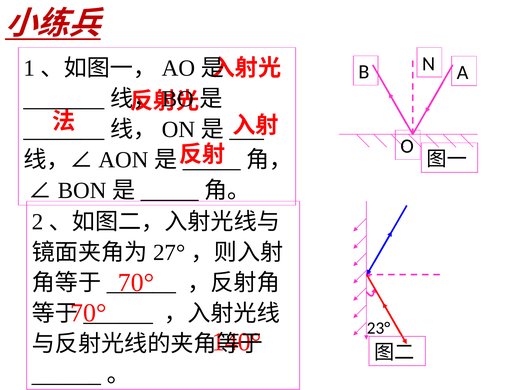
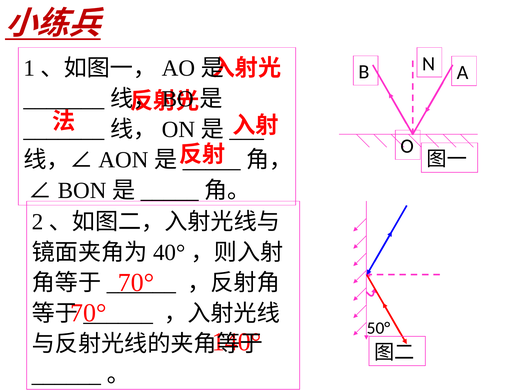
27°: 27° -> 40°
23°: 23° -> 50°
